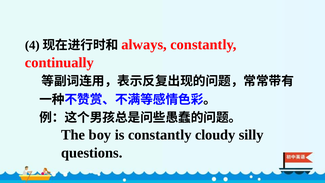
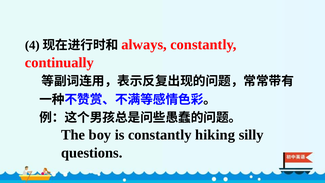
cloudy: cloudy -> hiking
